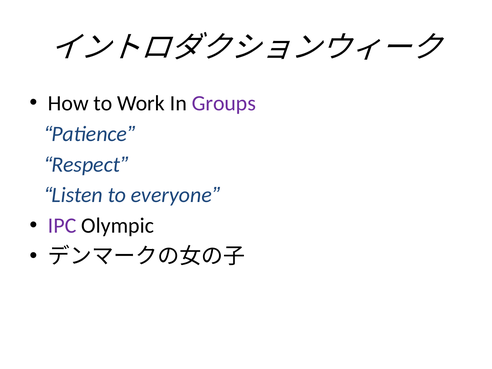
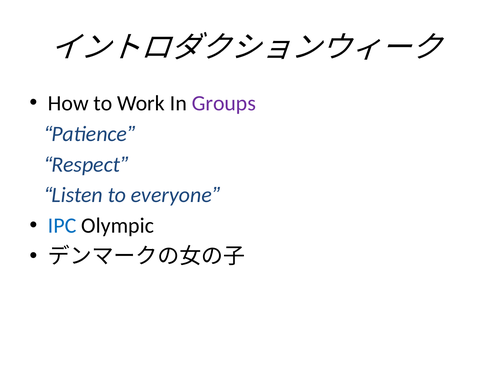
IPC colour: purple -> blue
